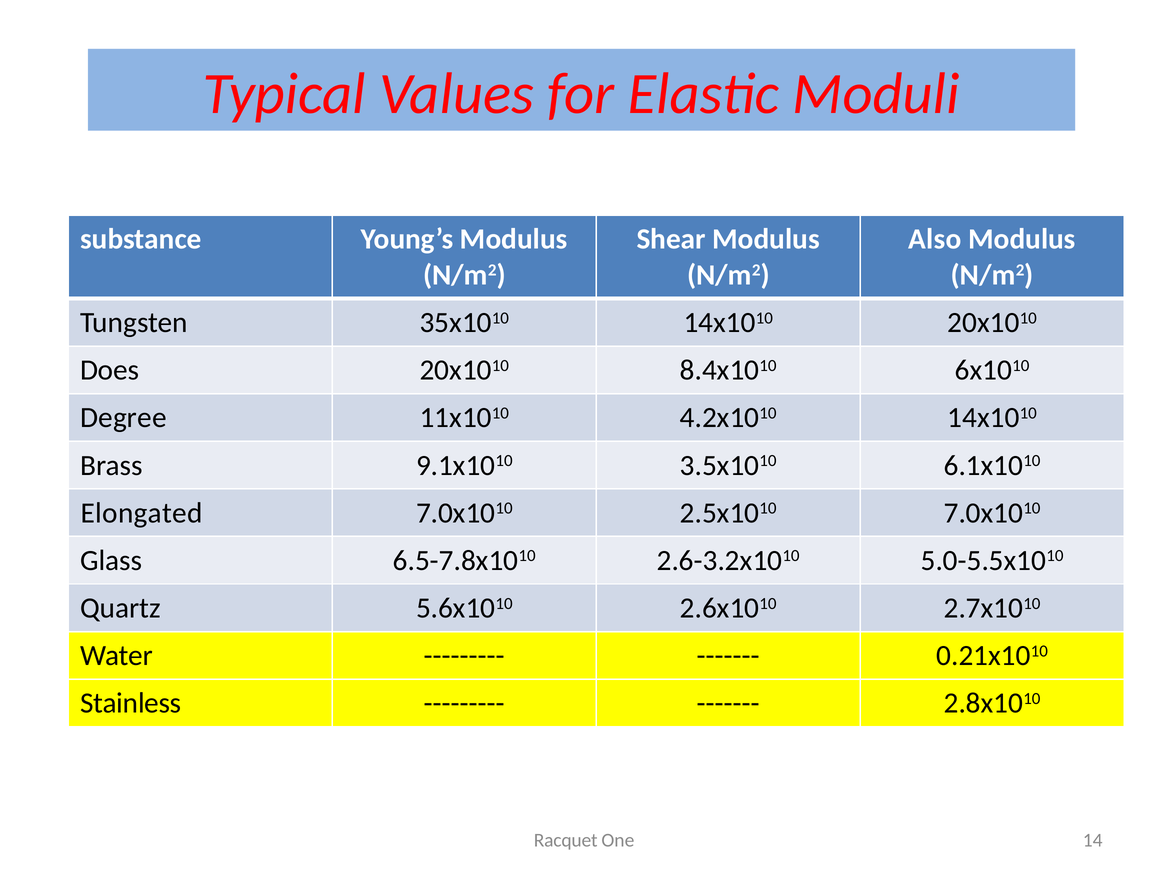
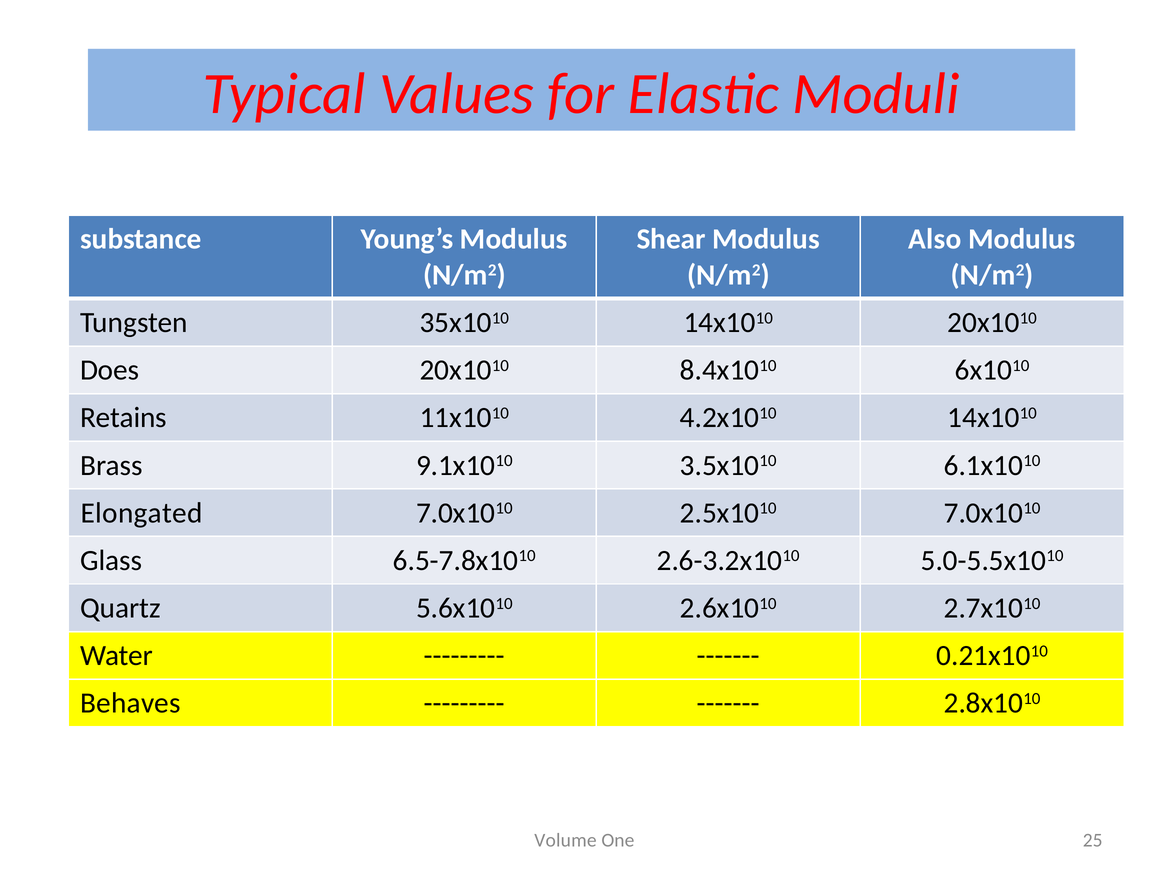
Degree: Degree -> Retains
Stainless: Stainless -> Behaves
Racquet: Racquet -> Volume
14: 14 -> 25
